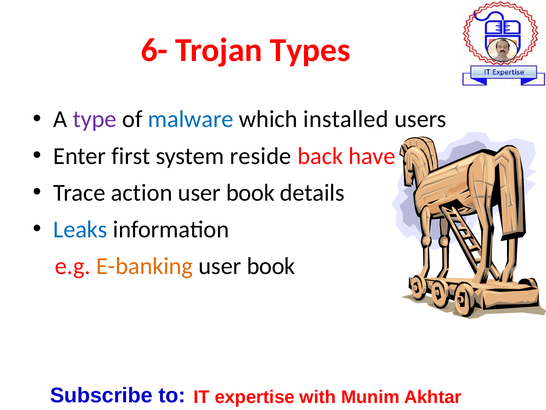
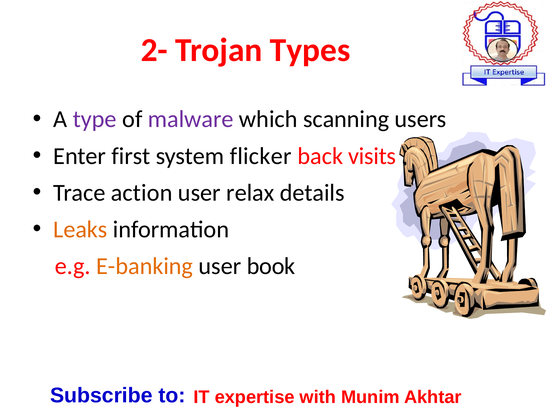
6-: 6- -> 2-
malware colour: blue -> purple
installed: installed -> scanning
reside: reside -> flicker
have: have -> visits
book at (250, 193): book -> relax
Leaks colour: blue -> orange
